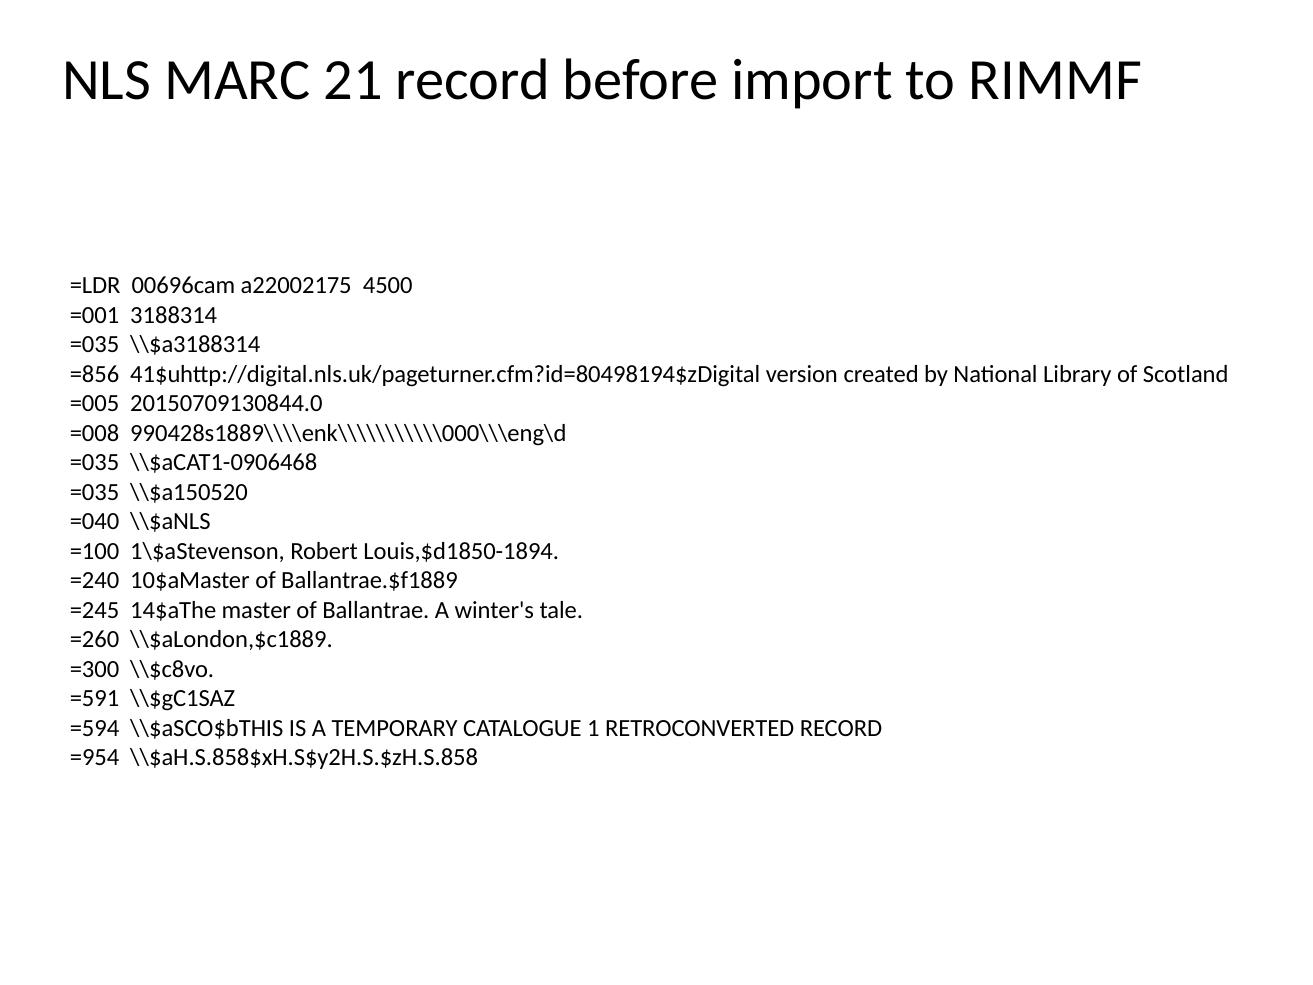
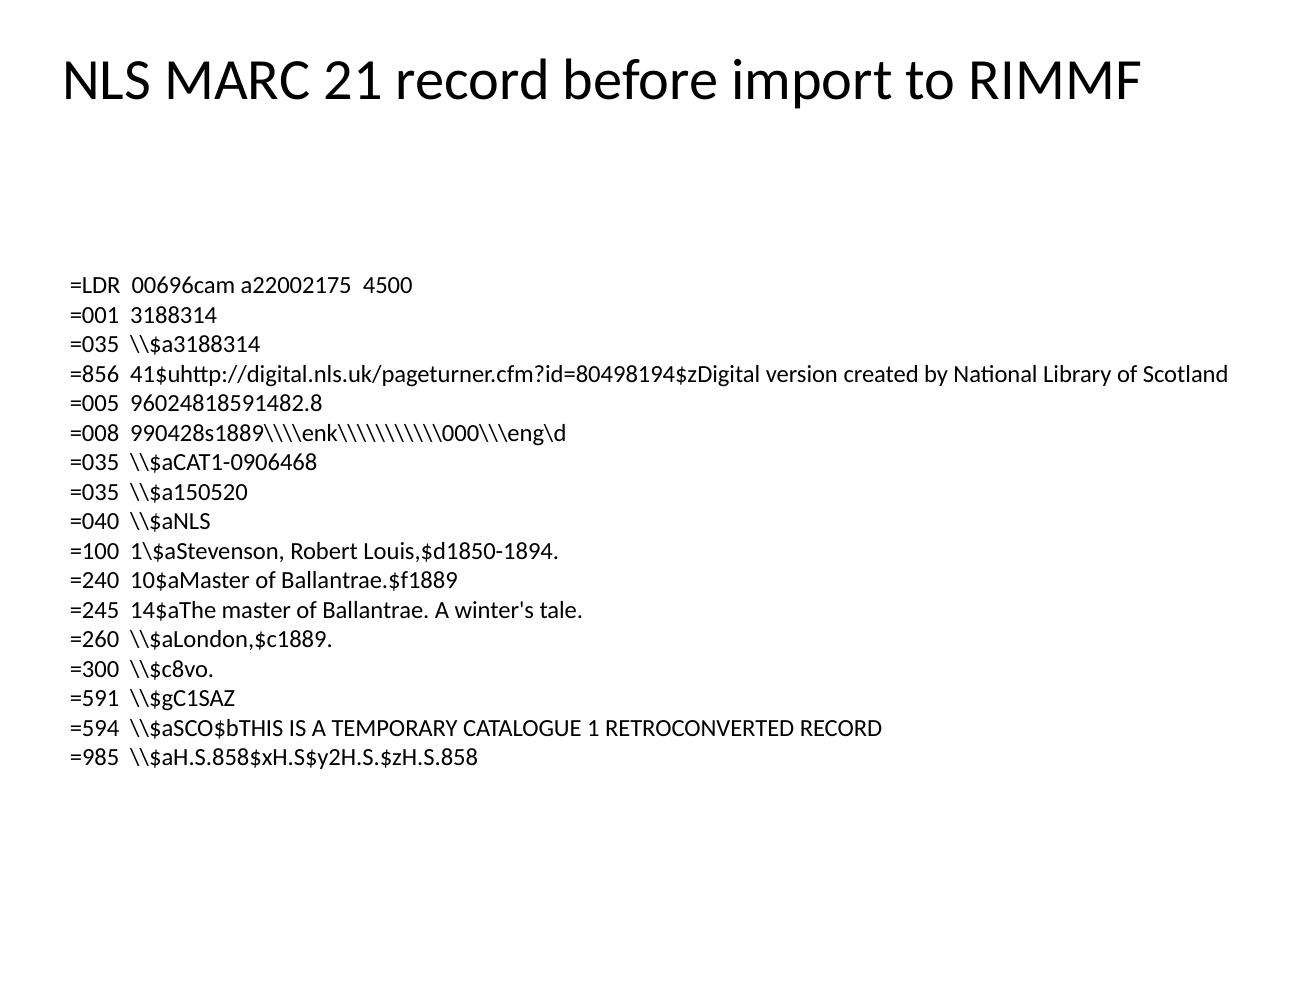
20150709130844.0: 20150709130844.0 -> 96024818591482.8
=954: =954 -> =985
